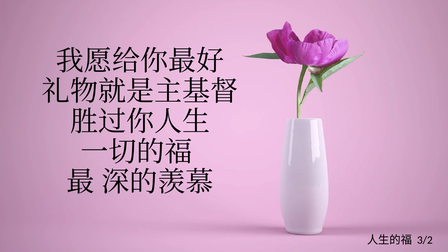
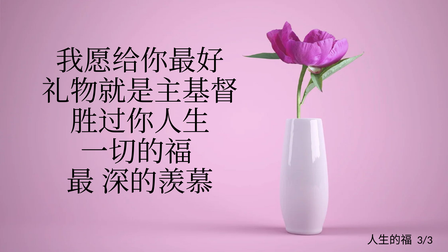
3/2: 3/2 -> 3/3
